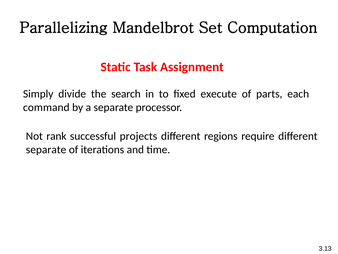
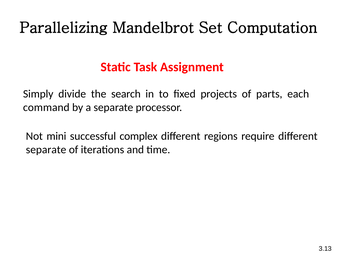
execute: execute -> projects
rank: rank -> mini
projects: projects -> complex
